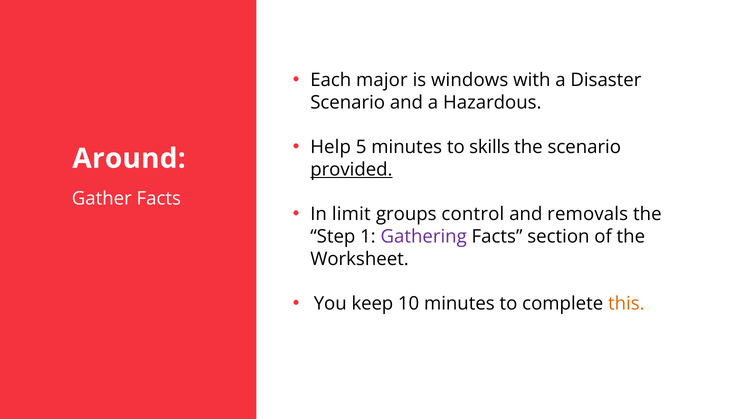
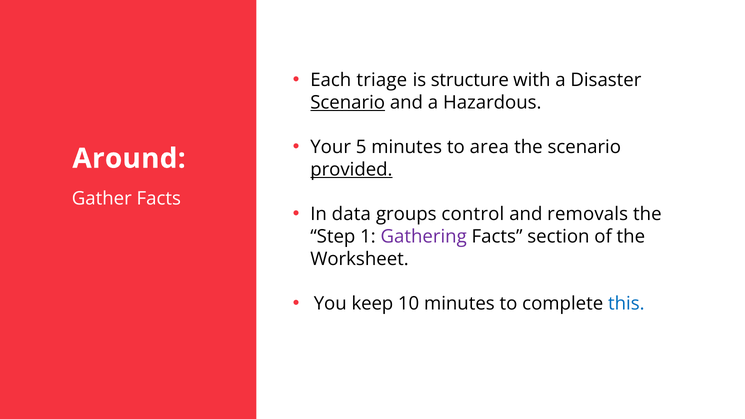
major: major -> triage
windows: windows -> structure
Scenario at (348, 103) underline: none -> present
Help: Help -> Your
skills: skills -> area
limit: limit -> data
this colour: orange -> blue
